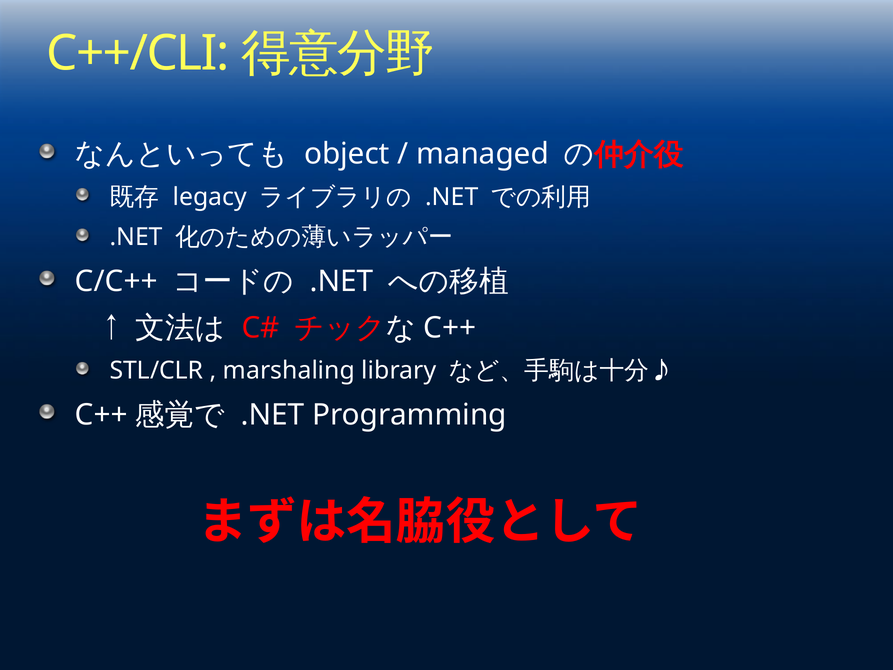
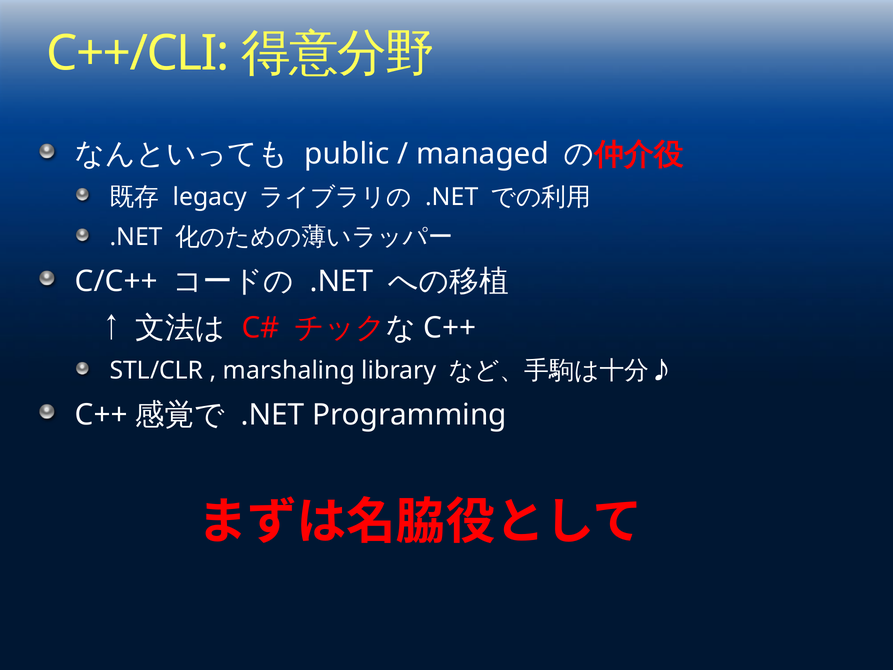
object: object -> public
